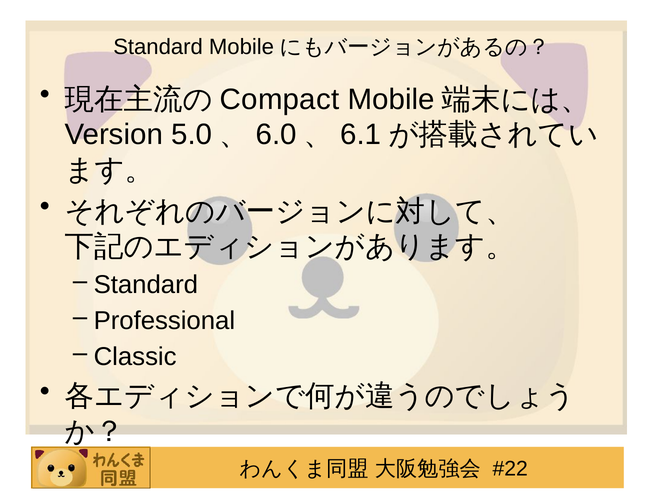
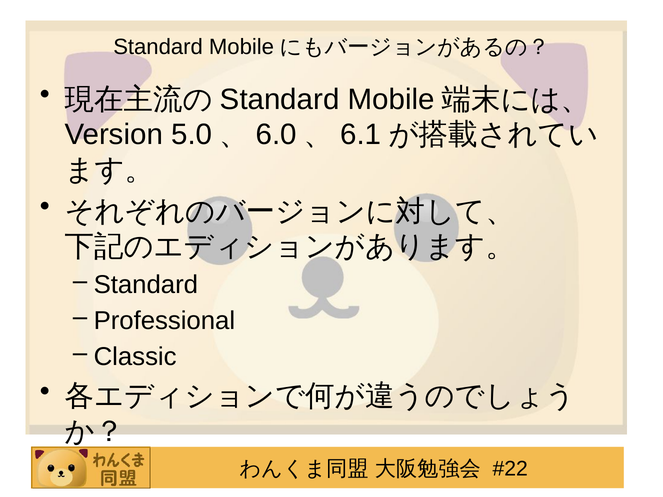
Compact at (280, 99): Compact -> Standard
